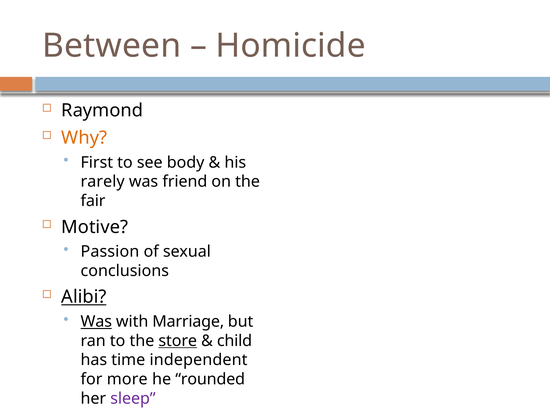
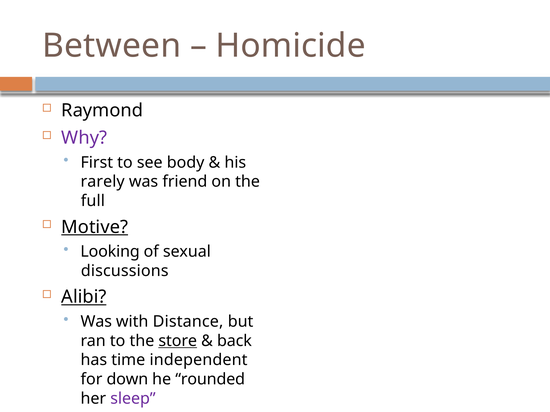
Why colour: orange -> purple
fair: fair -> full
Motive underline: none -> present
Passion: Passion -> Looking
conclusions: conclusions -> discussions
Was at (96, 322) underline: present -> none
Marriage: Marriage -> Distance
child: child -> back
more: more -> down
